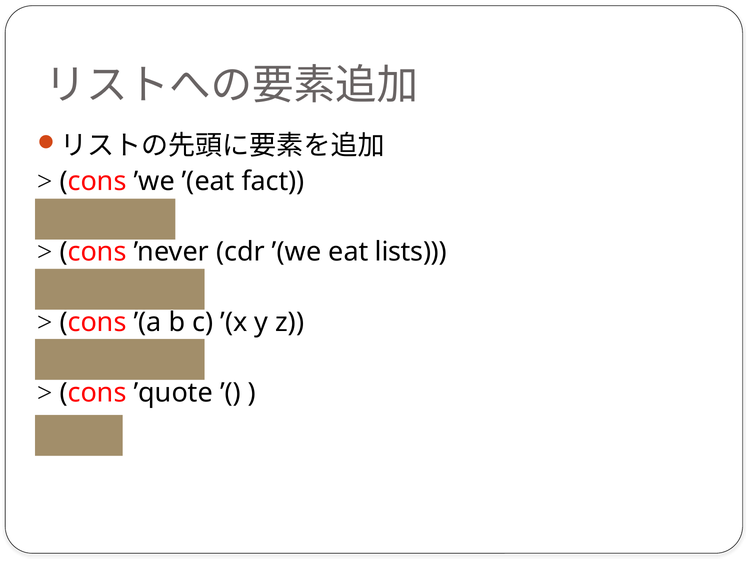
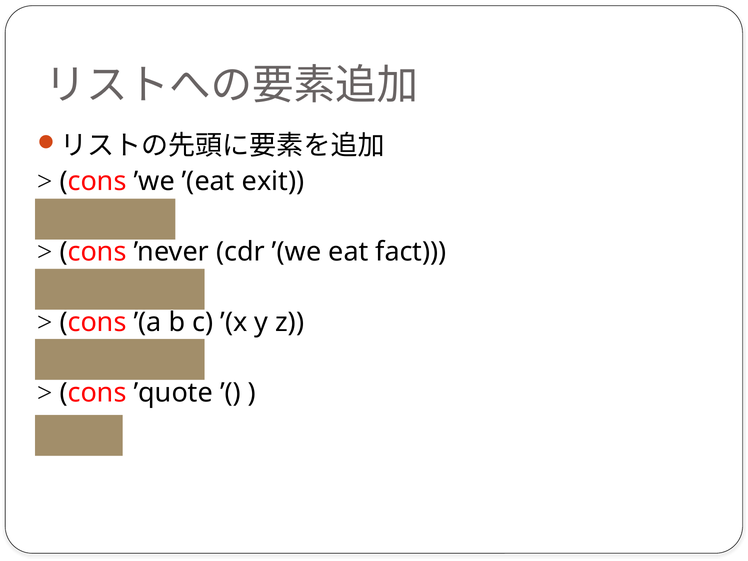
fact: fact -> exit
lists: lists -> fact
